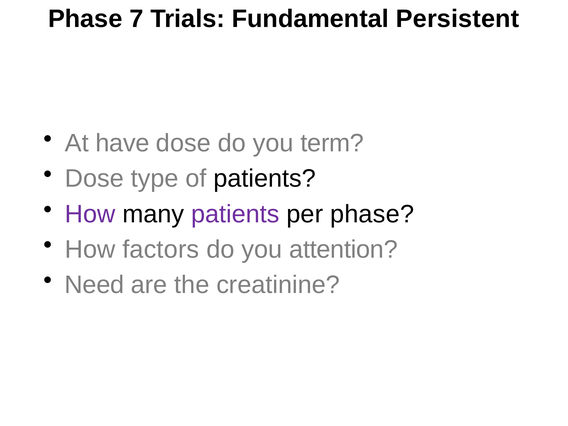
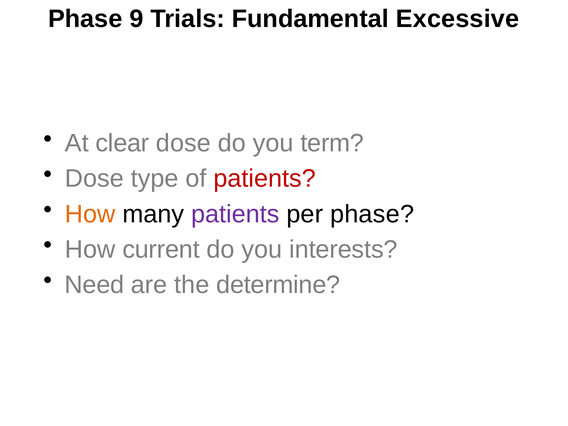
7: 7 -> 9
Persistent: Persistent -> Excessive
have: have -> clear
patients at (265, 179) colour: black -> red
How at (90, 214) colour: purple -> orange
factors: factors -> current
attention: attention -> interests
creatinine: creatinine -> determine
